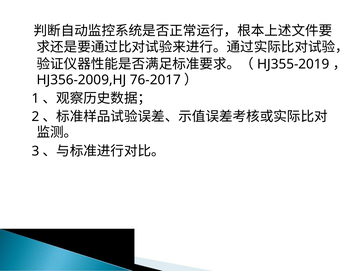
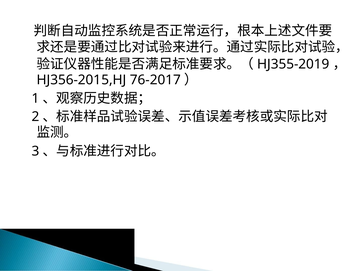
HJ356-2009,HJ: HJ356-2009,HJ -> HJ356-2015,HJ
